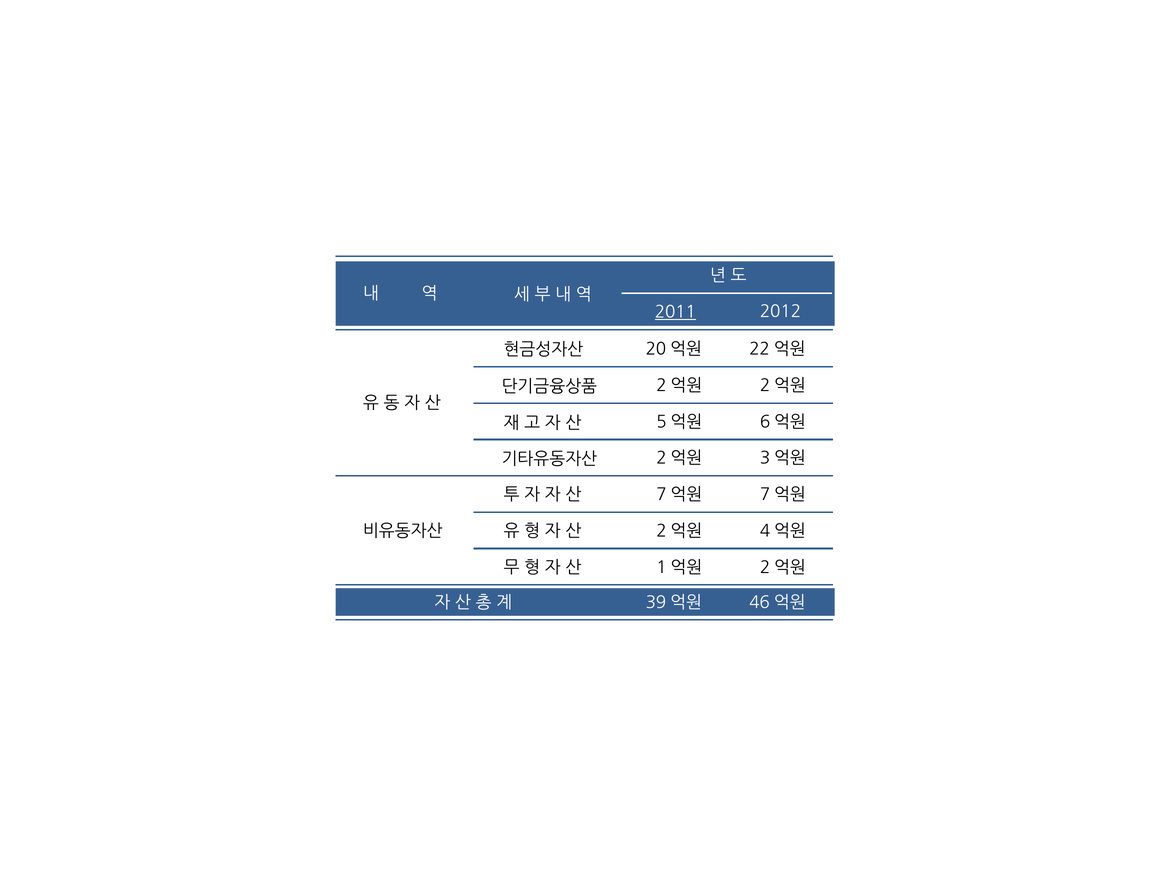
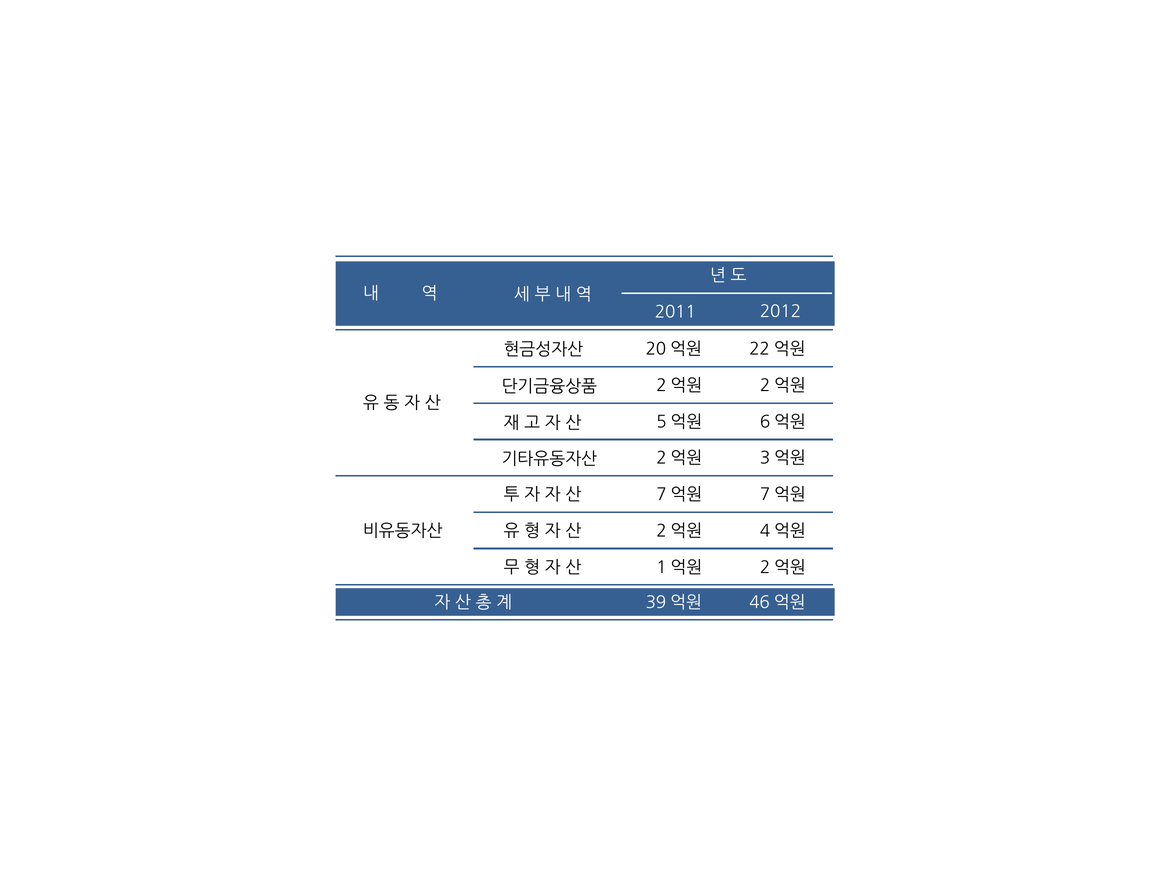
2011 underline: present -> none
